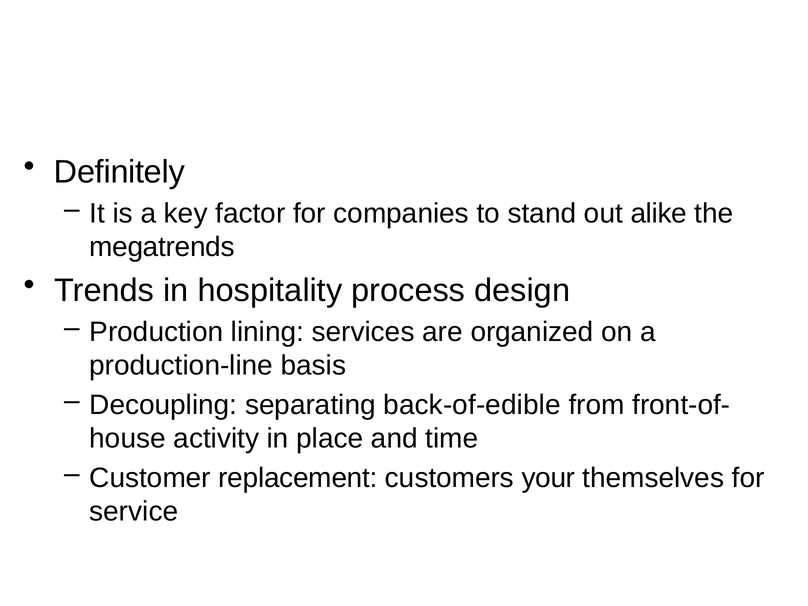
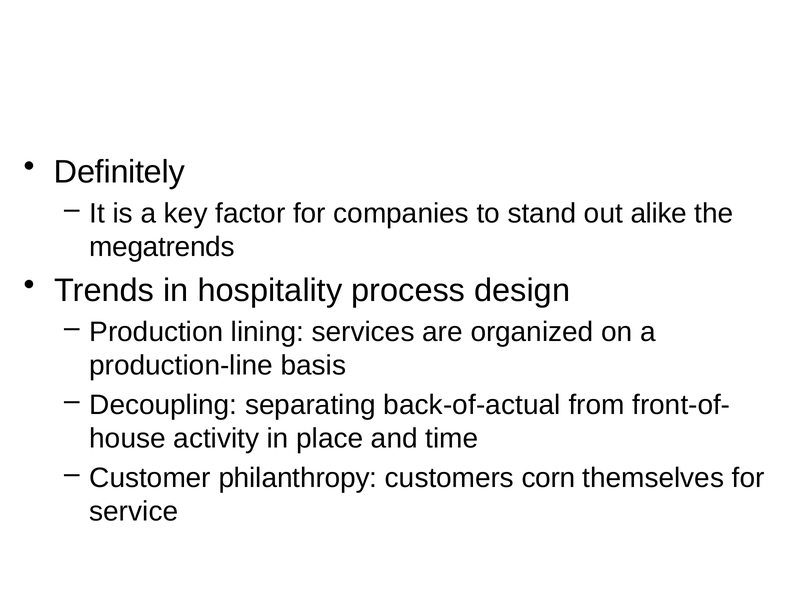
back-of-edible: back-of-edible -> back-of-actual
replacement: replacement -> philanthropy
your: your -> corn
